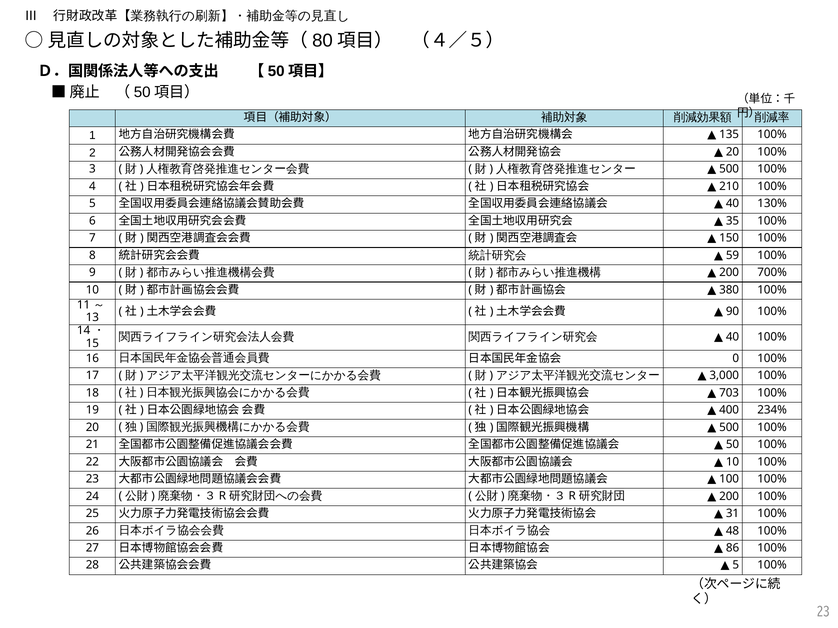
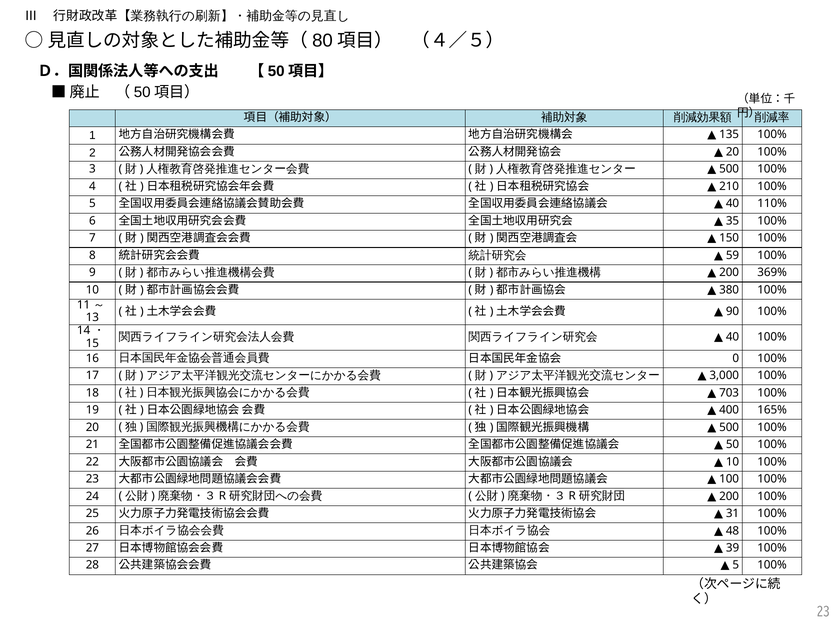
130%: 130% -> 110%
700%: 700% -> 369%
234%: 234% -> 165%
86: 86 -> 39
